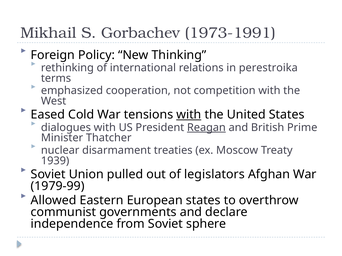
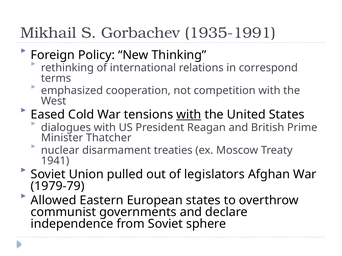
1973-1991: 1973-1991 -> 1935-1991
perestroika: perestroika -> correspond
Reagan underline: present -> none
1939: 1939 -> 1941
1979-99: 1979-99 -> 1979-79
